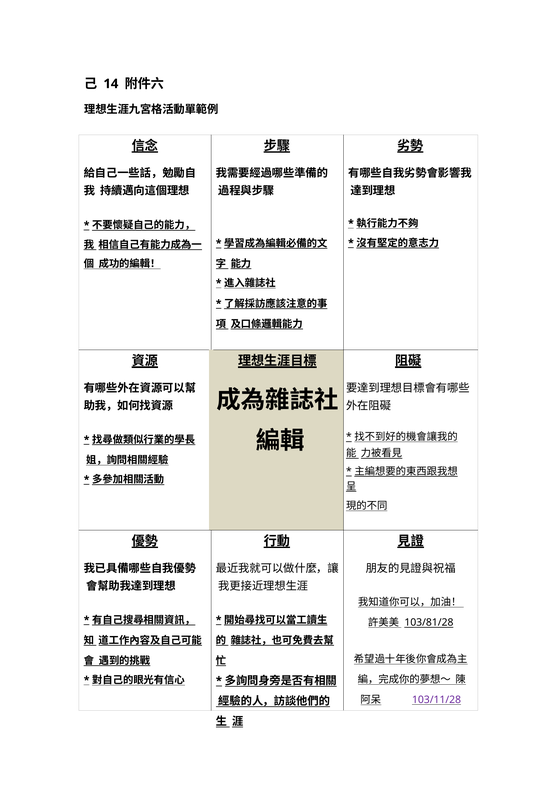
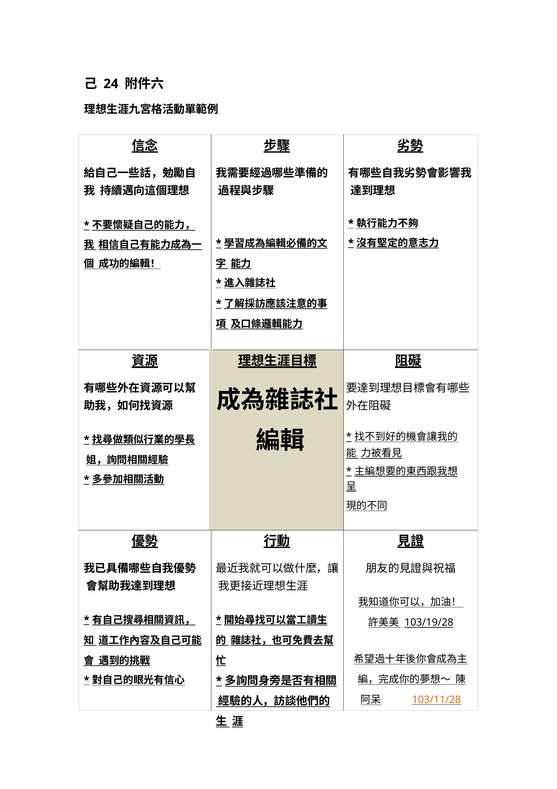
14: 14 -> 24
103/81/28: 103/81/28 -> 103/19/28
103/11/28 colour: purple -> orange
